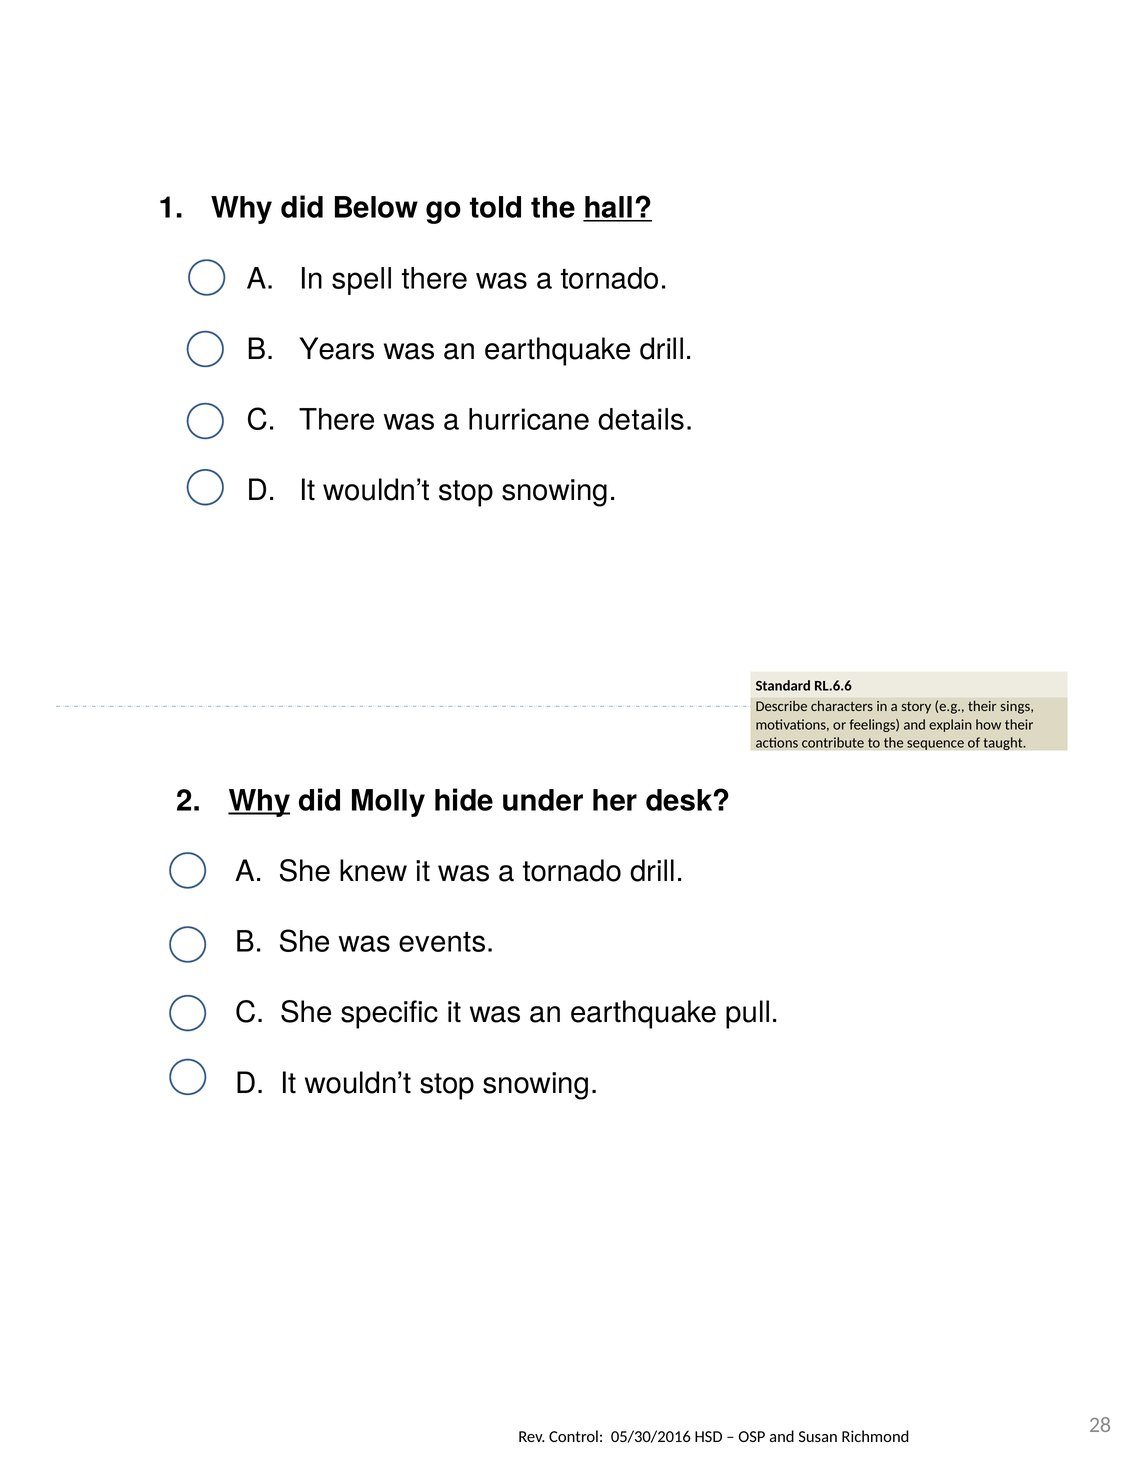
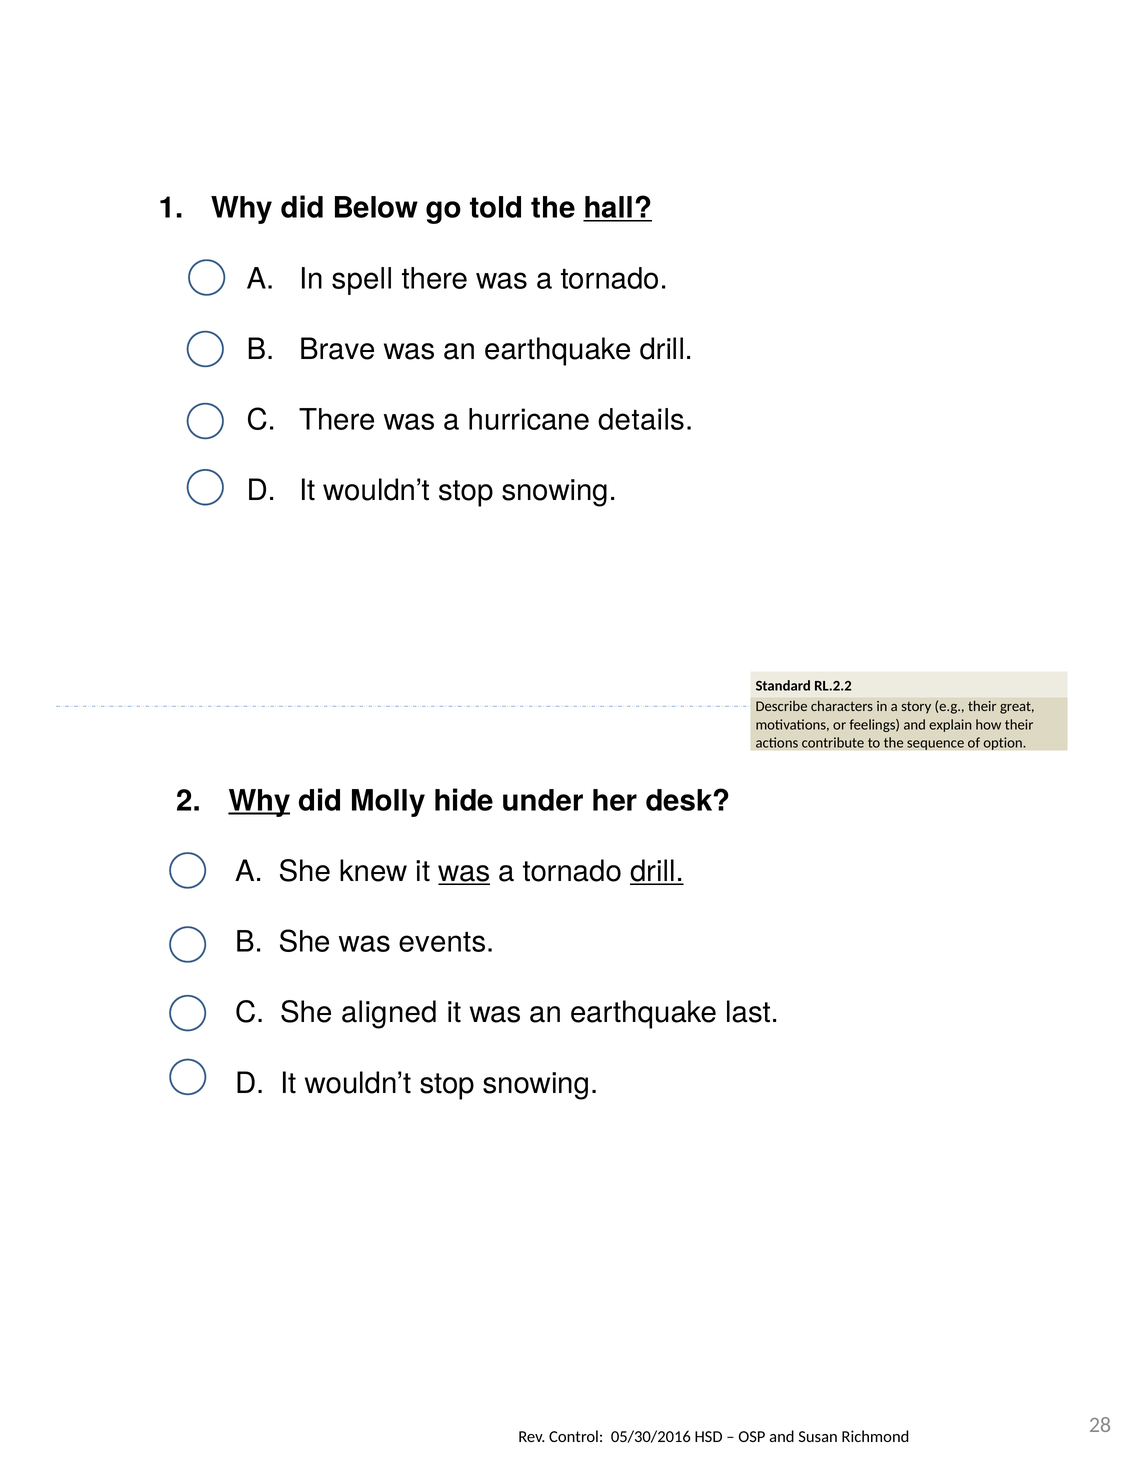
Years: Years -> Brave
RL.6.6: RL.6.6 -> RL.2.2
sings: sings -> great
taught: taught -> option
was at (464, 872) underline: none -> present
drill at (657, 872) underline: none -> present
specific: specific -> aligned
pull: pull -> last
